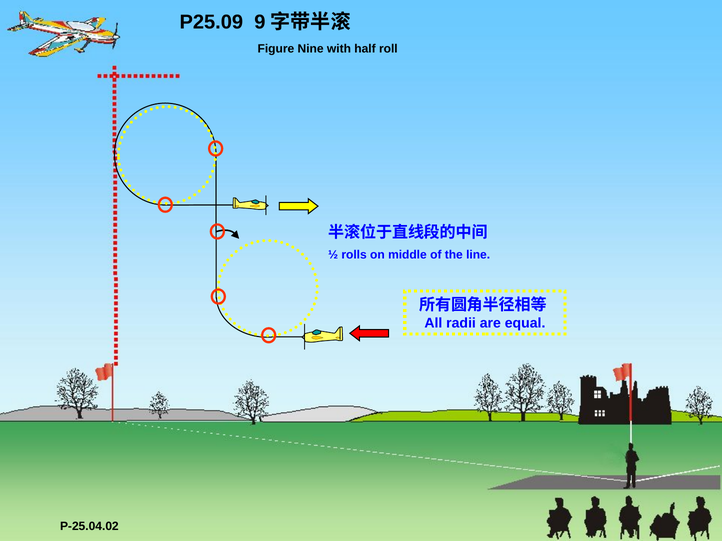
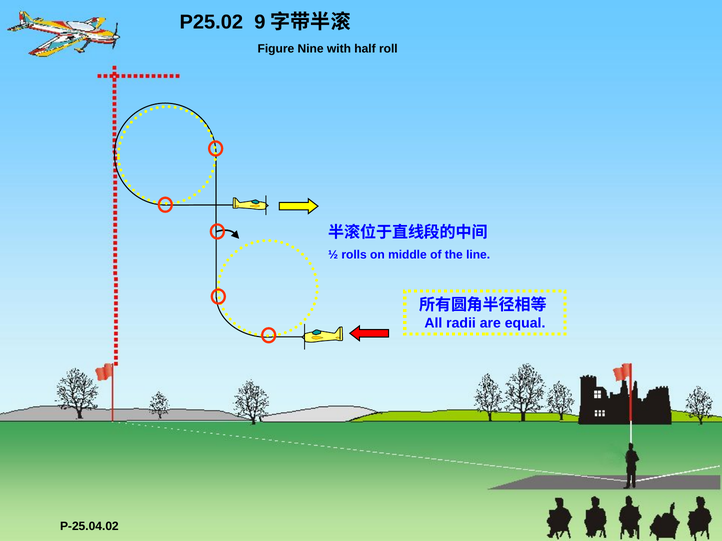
P25.09: P25.09 -> P25.02
